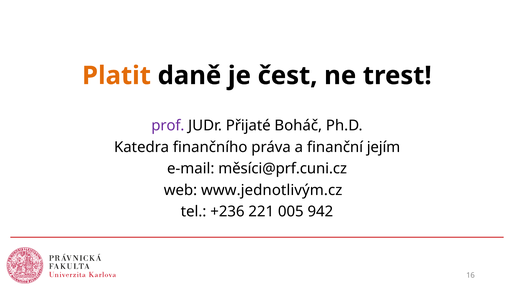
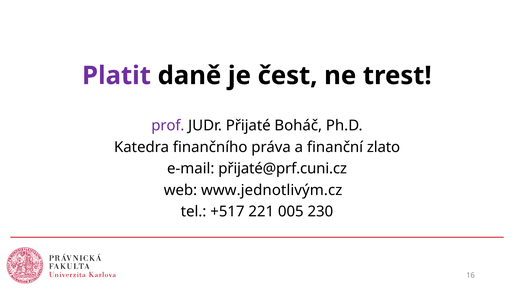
Platit colour: orange -> purple
jejím: jejím -> zlato
měsíci@prf.cuni.cz: měsíci@prf.cuni.cz -> přijaté@prf.cuni.cz
+236: +236 -> +517
942: 942 -> 230
